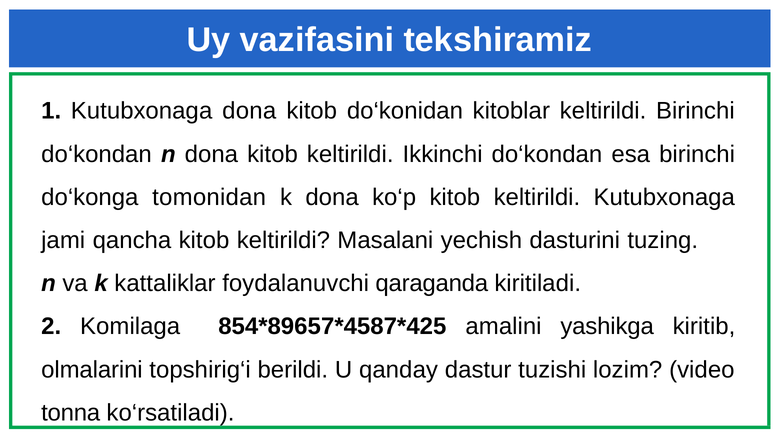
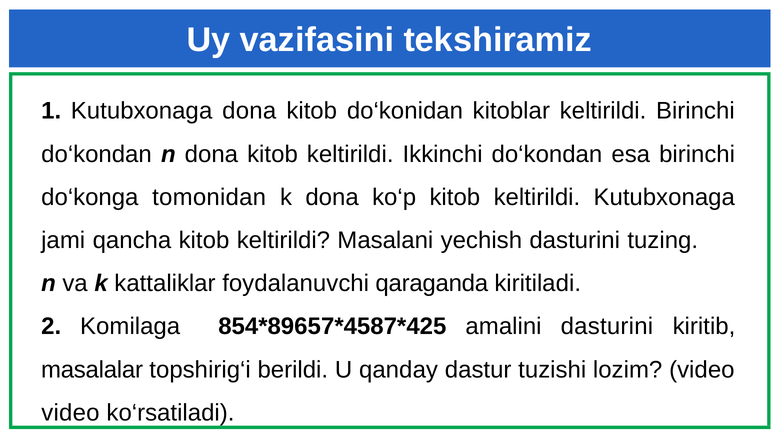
amalini yashikga: yashikga -> dasturini
olmalarini: olmalarini -> masalalar
tonna at (71, 413): tonna -> video
